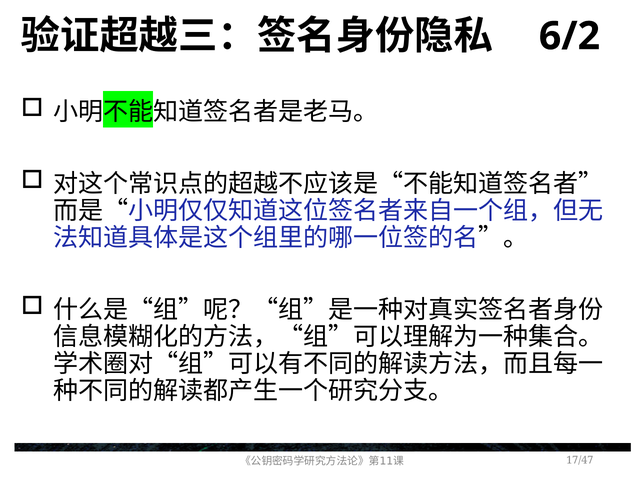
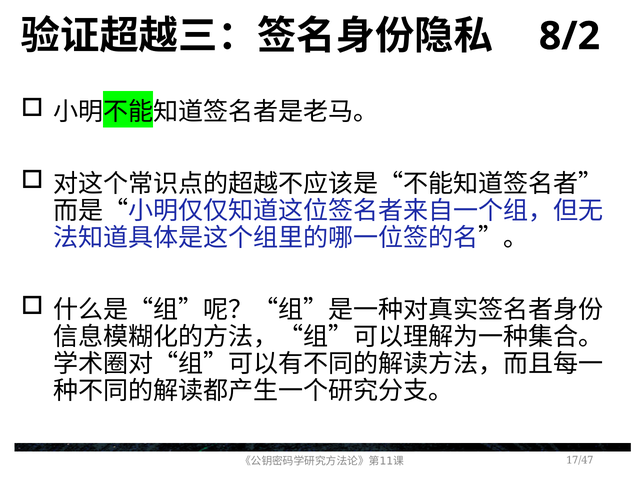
6/2: 6/2 -> 8/2
